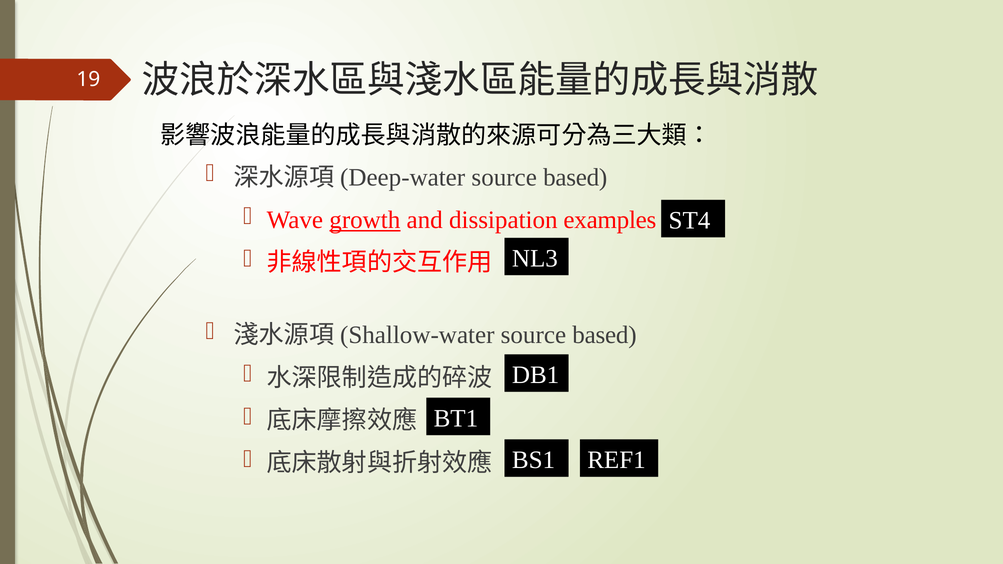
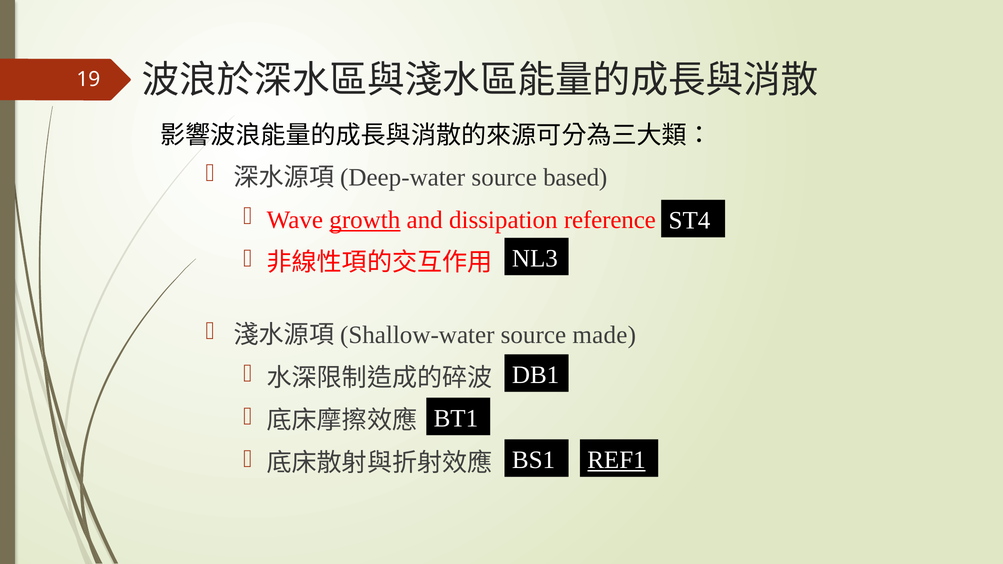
examples: examples -> reference
based at (605, 335): based -> made
REF1 underline: none -> present
